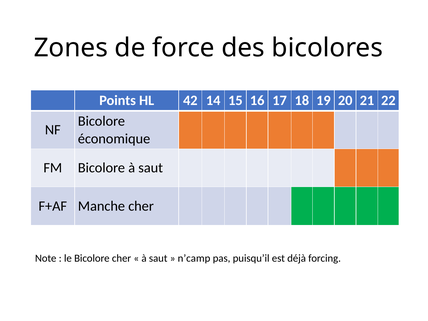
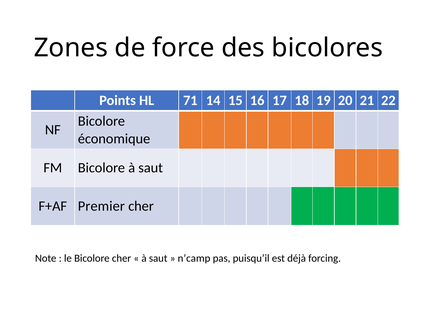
42: 42 -> 71
Manche: Manche -> Premier
